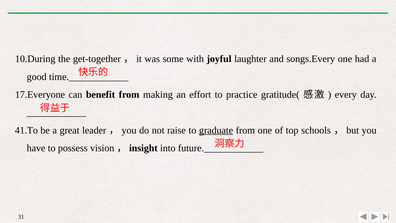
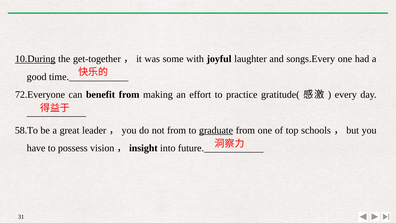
10.During underline: none -> present
17.Everyone: 17.Everyone -> 72.Everyone
41.To: 41.To -> 58.To
not raise: raise -> from
